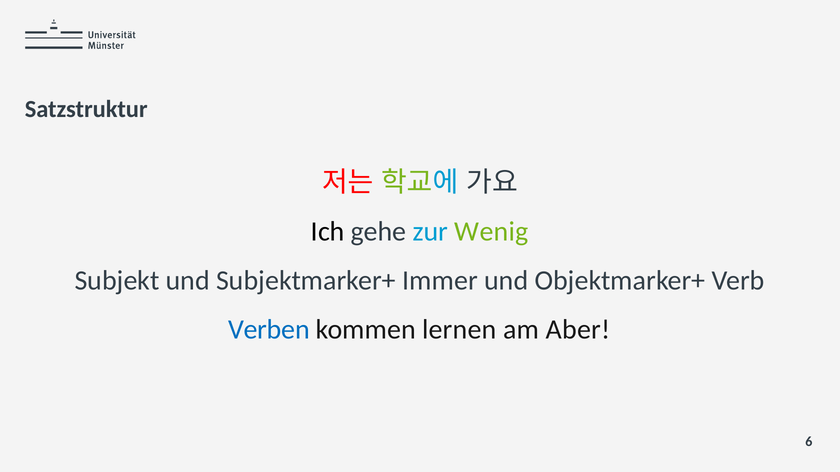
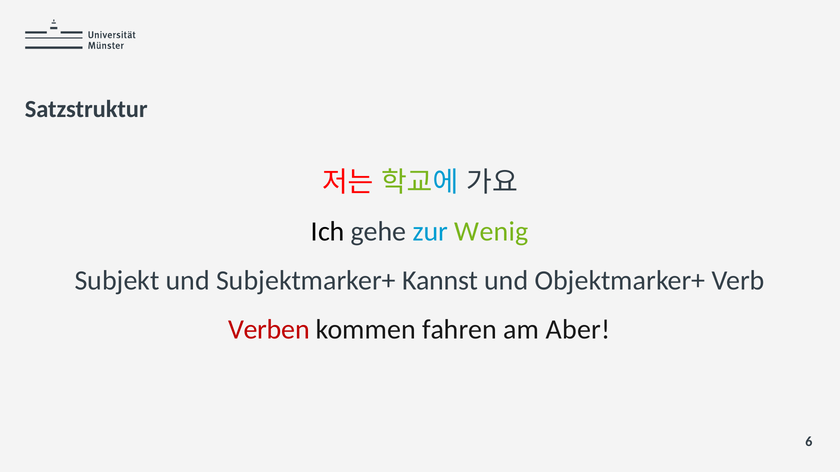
Immer: Immer -> Kannst
Verben colour: blue -> red
lernen: lernen -> fahren
